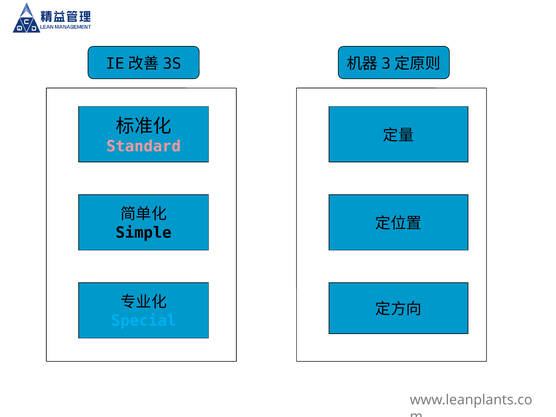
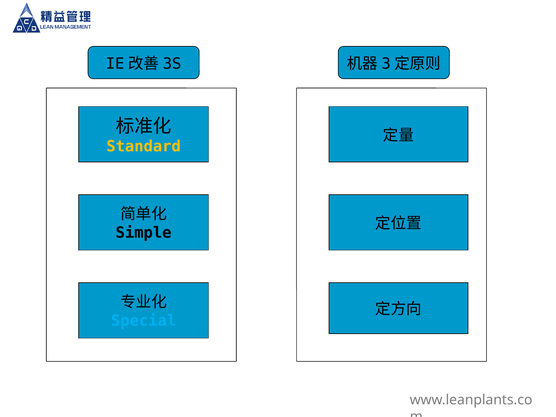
Standard colour: pink -> yellow
